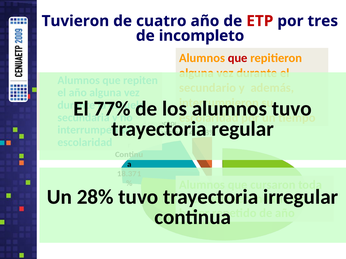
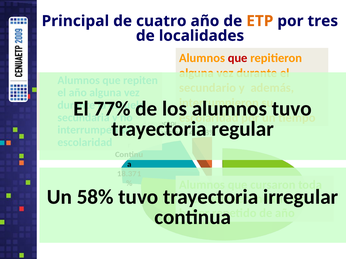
Tuvieron: Tuvieron -> Principal
ETP colour: red -> orange
incompleto: incompleto -> localidades
28%: 28% -> 58%
